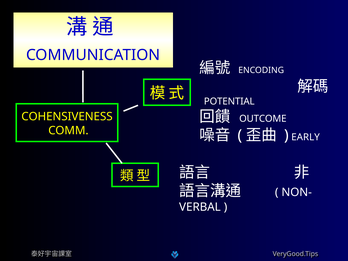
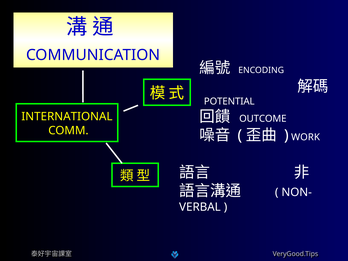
COHENSIVENESS: COHENSIVENESS -> INTERNATIONAL
EARLY: EARLY -> WORK
